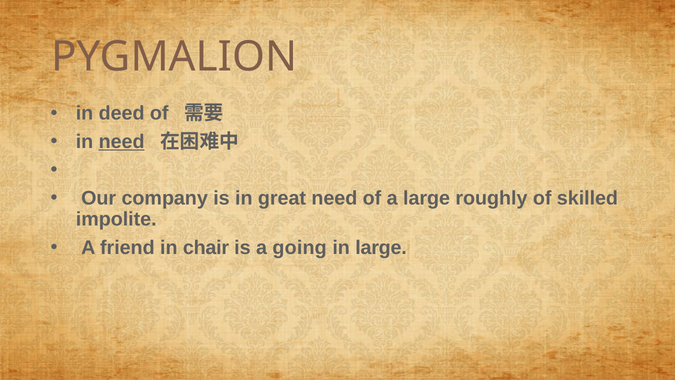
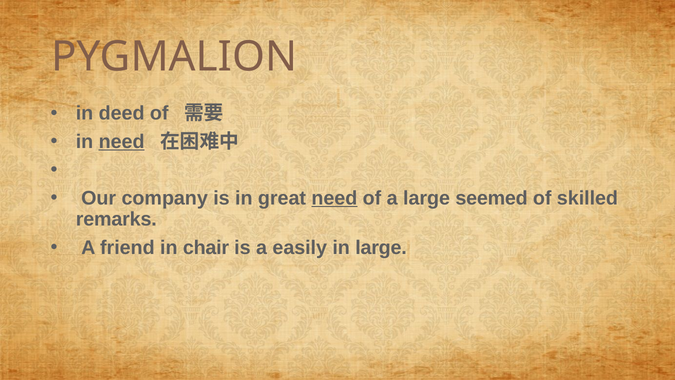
need at (334, 198) underline: none -> present
roughly: roughly -> seemed
impolite: impolite -> remarks
going: going -> easily
